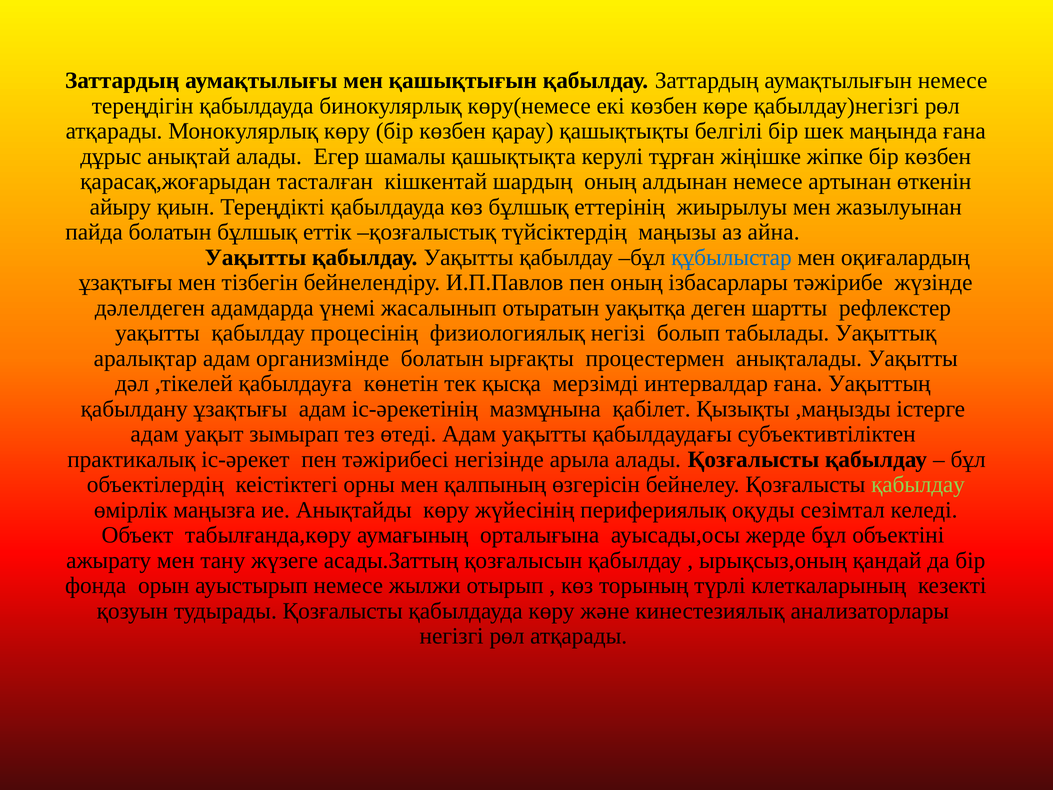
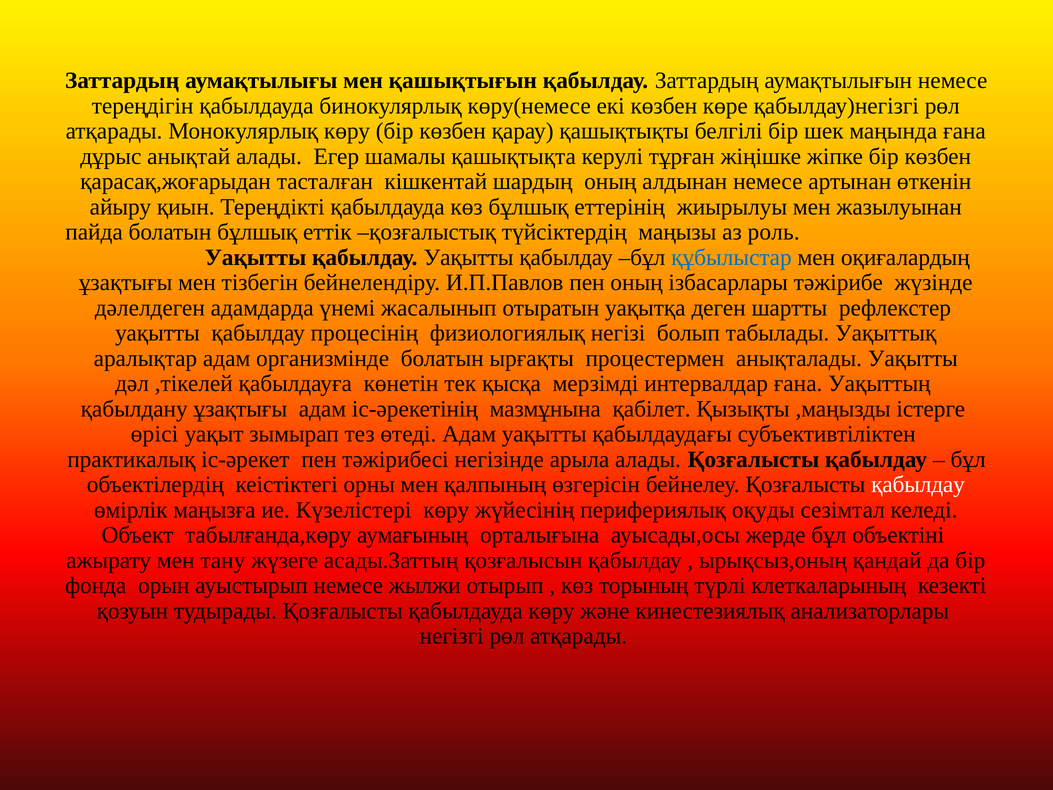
айна: айна -> роль
адам at (155, 434): адам -> өрісі
қабылдау at (918, 484) colour: light green -> white
Анықтайды: Анықтайды -> Күзелістері
